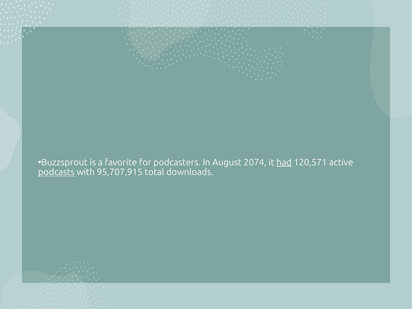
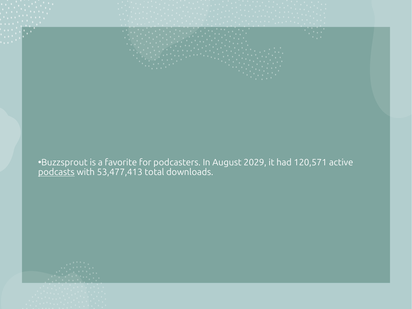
2074: 2074 -> 2029
had underline: present -> none
95,707,915: 95,707,915 -> 53,477,413
